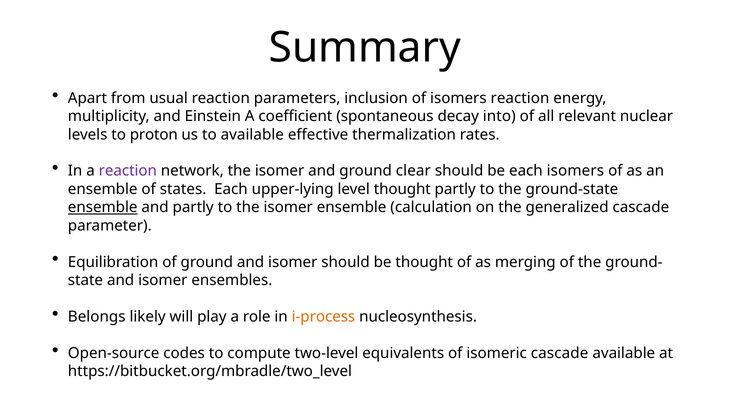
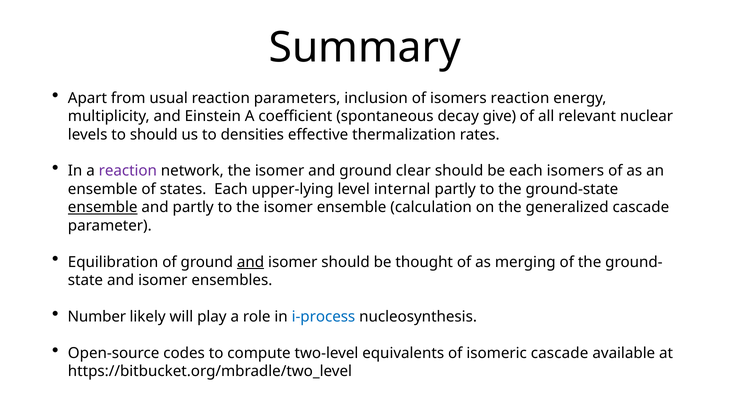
into: into -> give
to proton: proton -> should
to available: available -> densities
level thought: thought -> internal
and at (251, 262) underline: none -> present
Belongs: Belongs -> Number
i-process colour: orange -> blue
